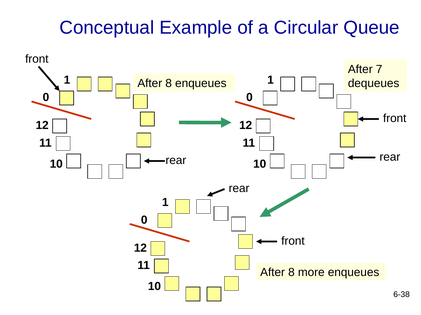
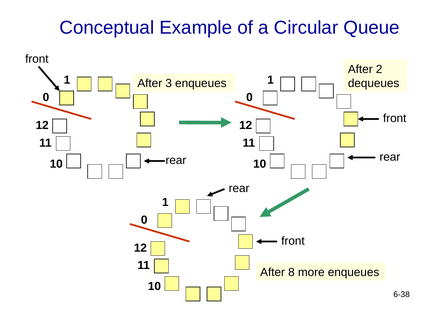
7: 7 -> 2
8 at (169, 84): 8 -> 3
